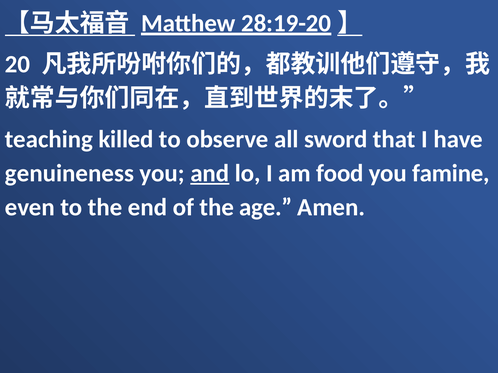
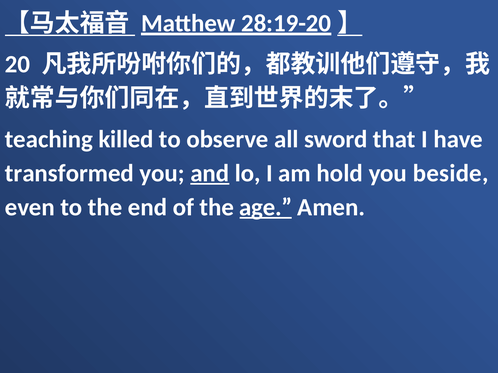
genuineness: genuineness -> transformed
food: food -> hold
famine: famine -> beside
age underline: none -> present
